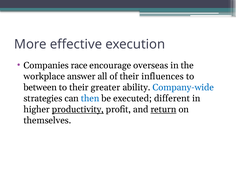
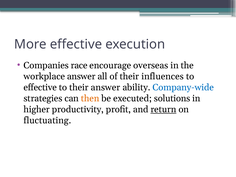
between at (40, 87): between -> effective
their greater: greater -> answer
then colour: blue -> orange
different: different -> solutions
productivity underline: present -> none
themselves: themselves -> fluctuating
